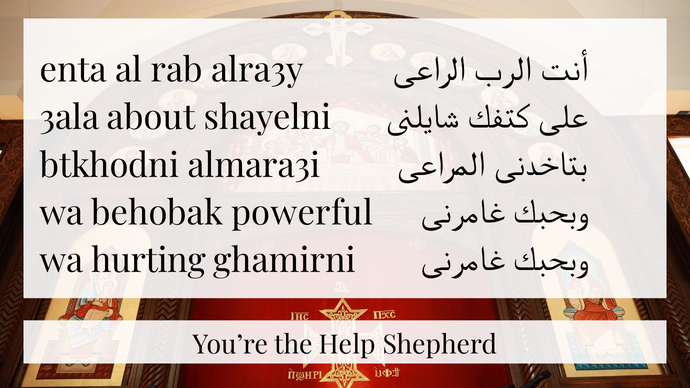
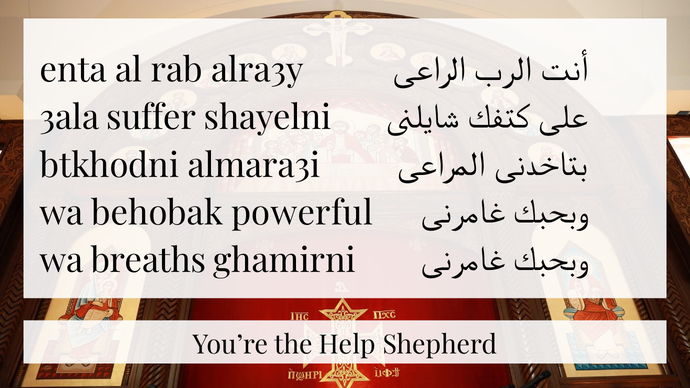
about: about -> suffer
hurting: hurting -> breaths
